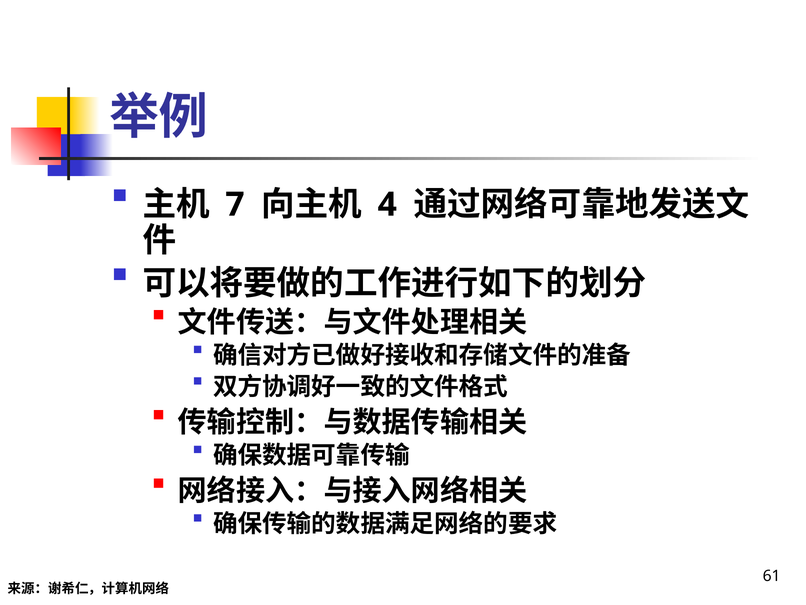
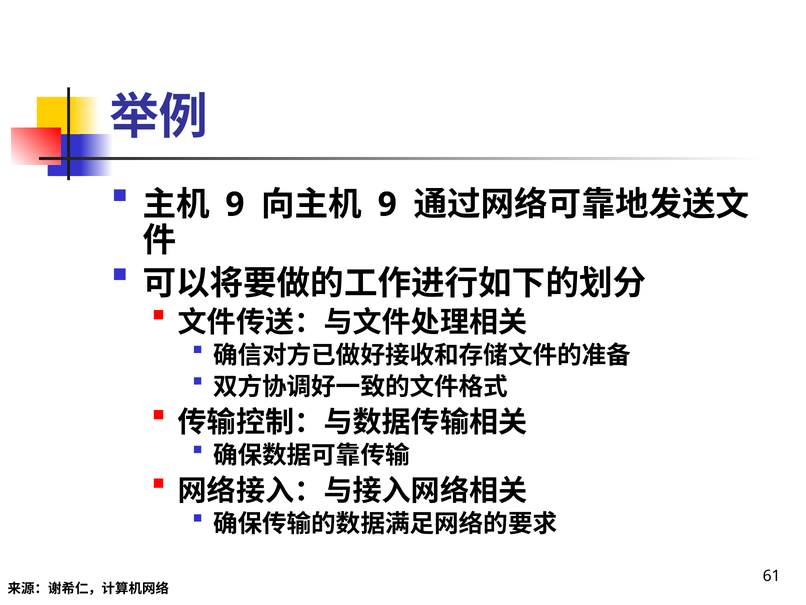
7 at (235, 204): 7 -> 9
4 at (387, 204): 4 -> 9
